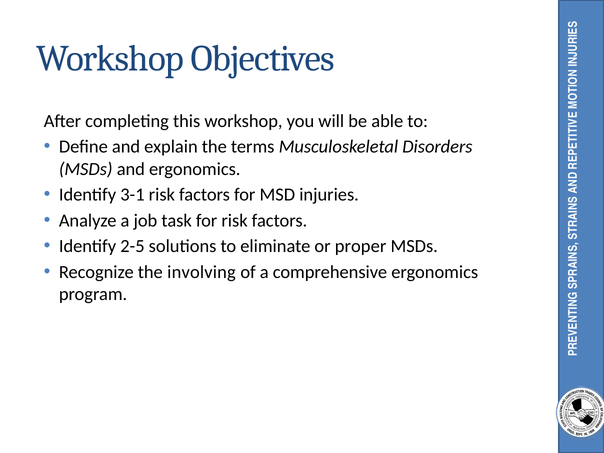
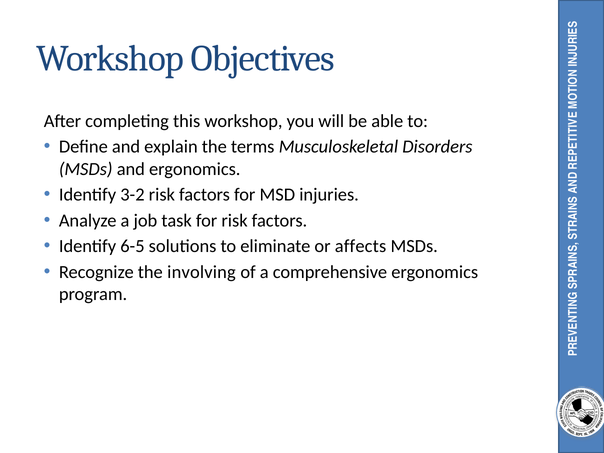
3-1: 3-1 -> 3-2
2-5: 2-5 -> 6-5
proper: proper -> affects
